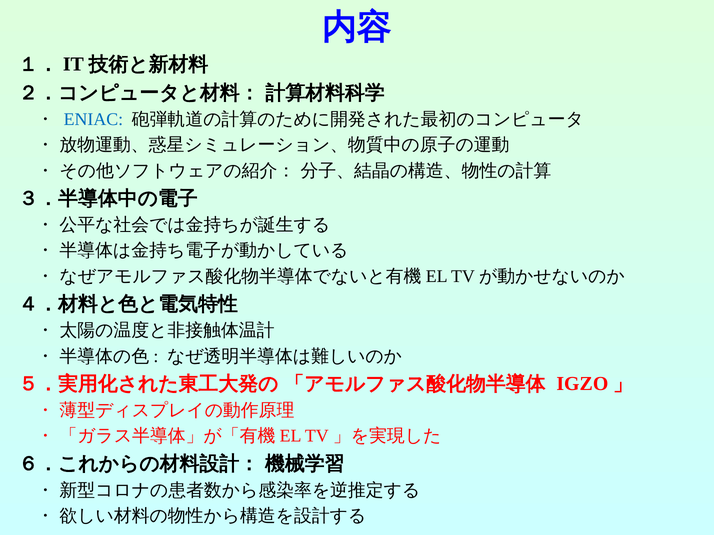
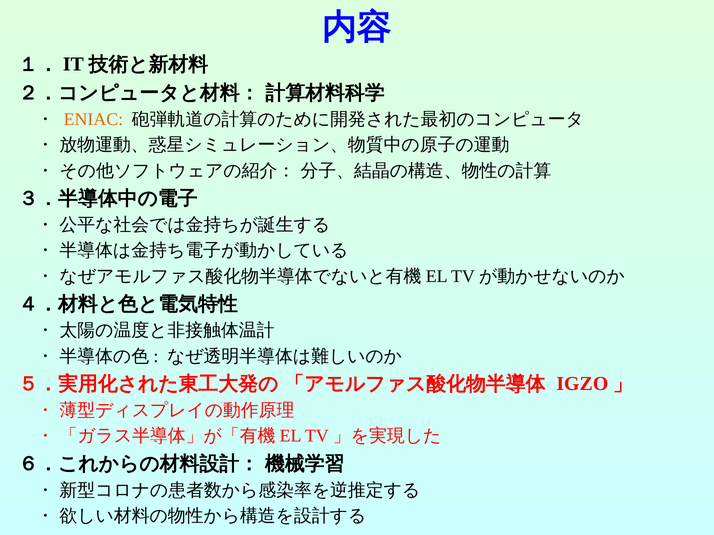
ENIAC colour: blue -> orange
